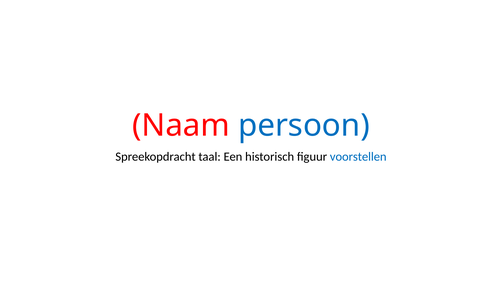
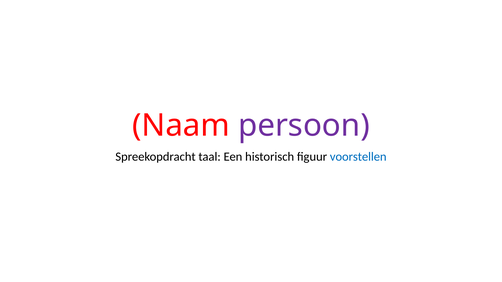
persoon colour: blue -> purple
